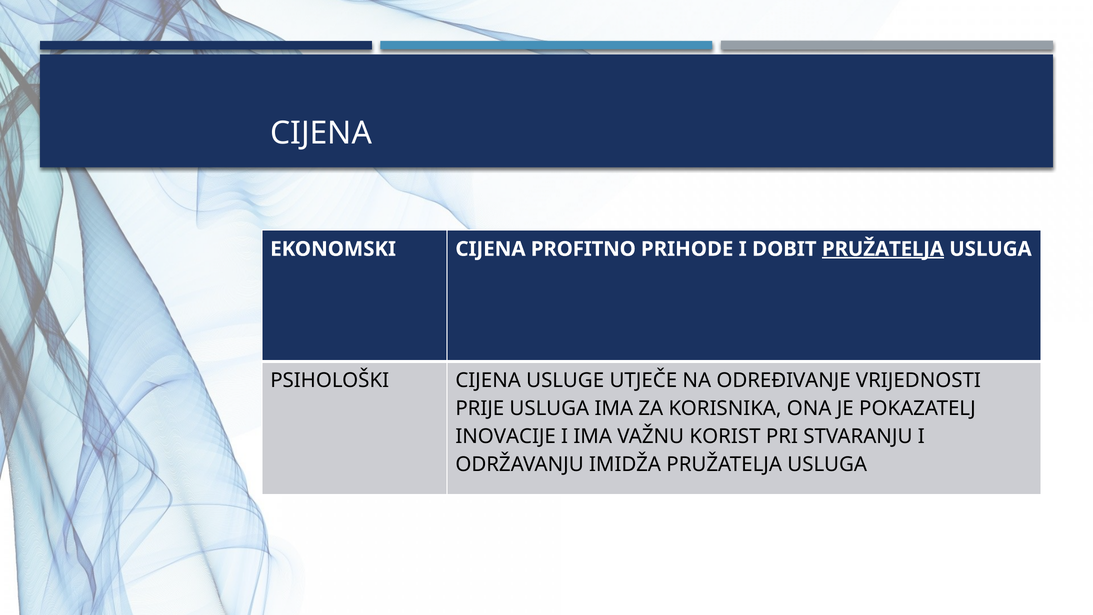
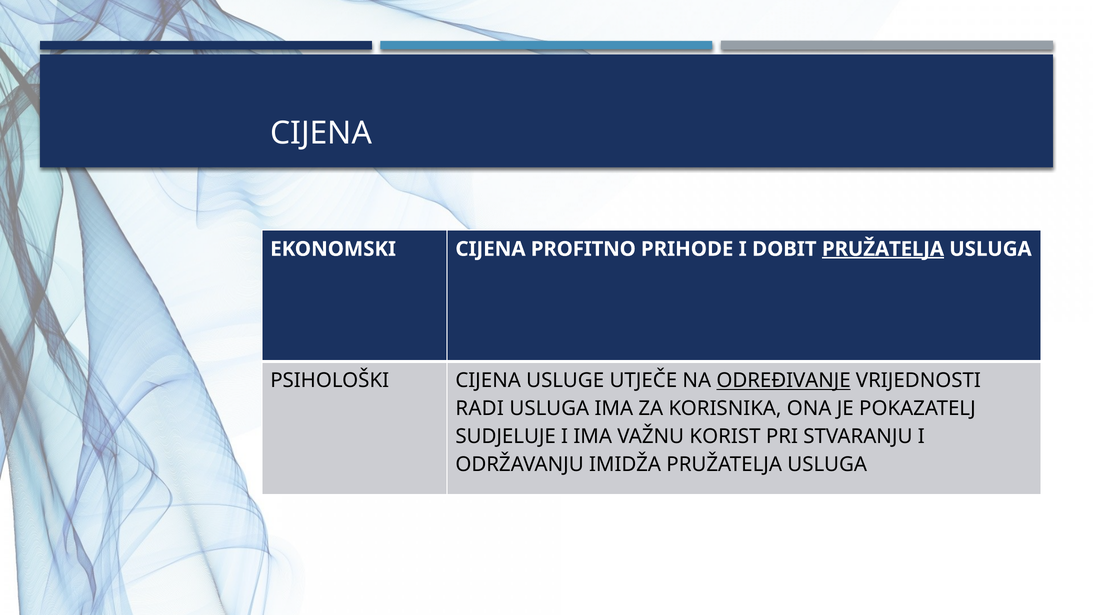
ODREĐIVANJE underline: none -> present
PRIJE: PRIJE -> RADI
INOVACIJE: INOVACIJE -> SUDJELUJE
